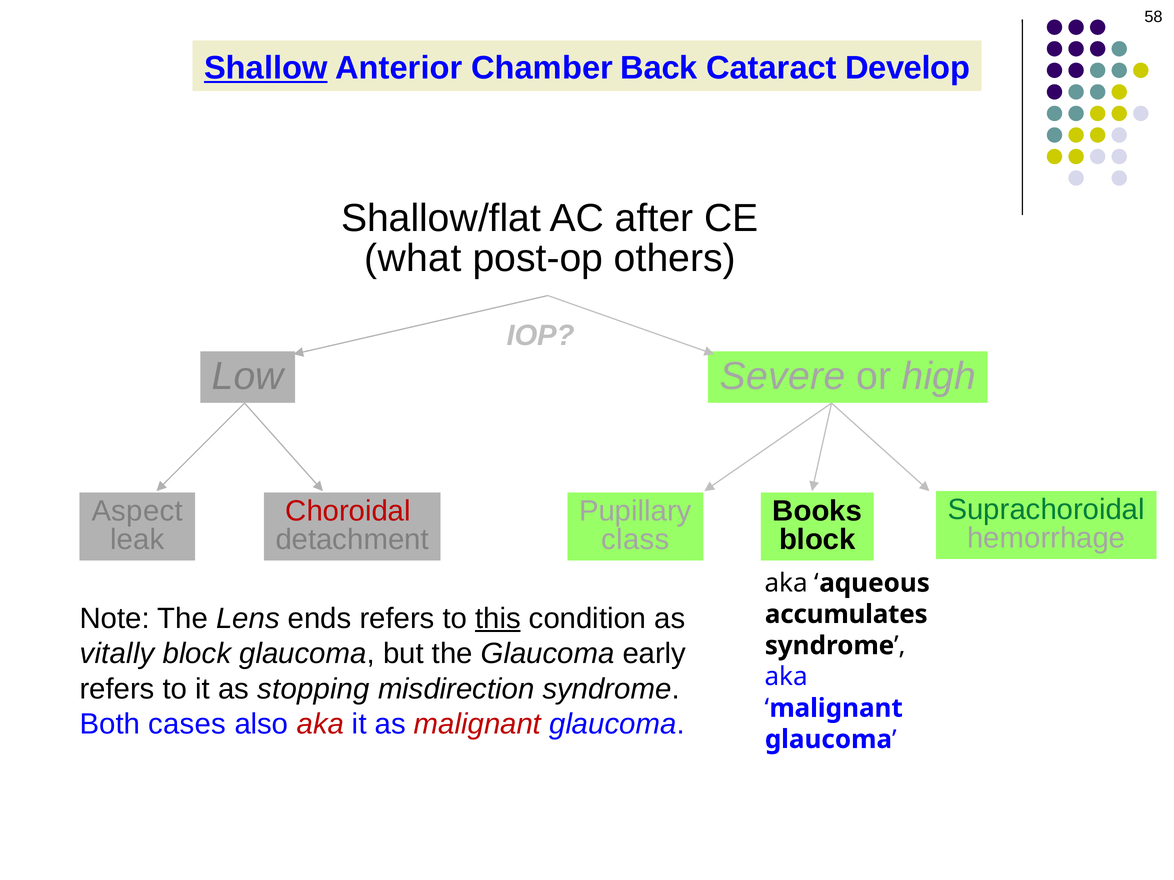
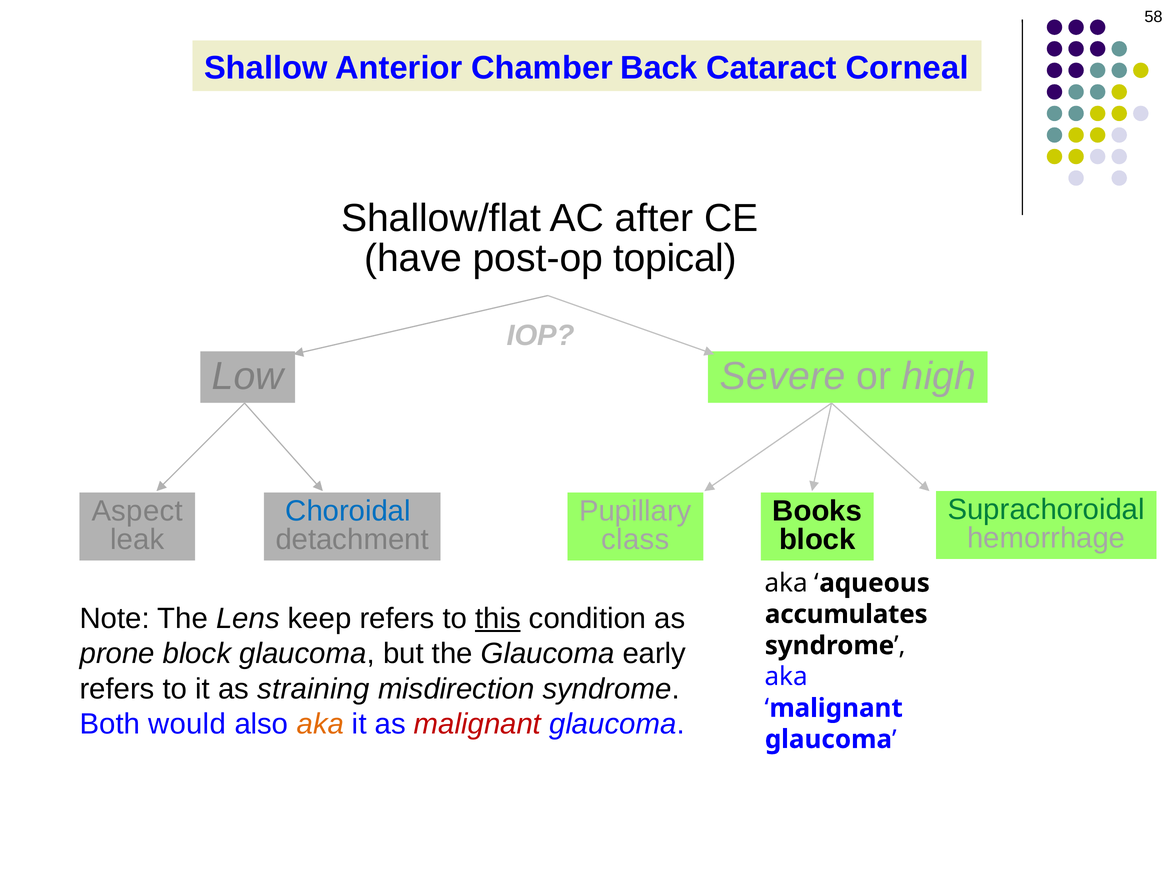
Shallow underline: present -> none
Develop: Develop -> Corneal
what: what -> have
others: others -> topical
Choroidal colour: red -> blue
ends: ends -> keep
vitally: vitally -> prone
stopping: stopping -> straining
cases: cases -> would
aka at (320, 725) colour: red -> orange
